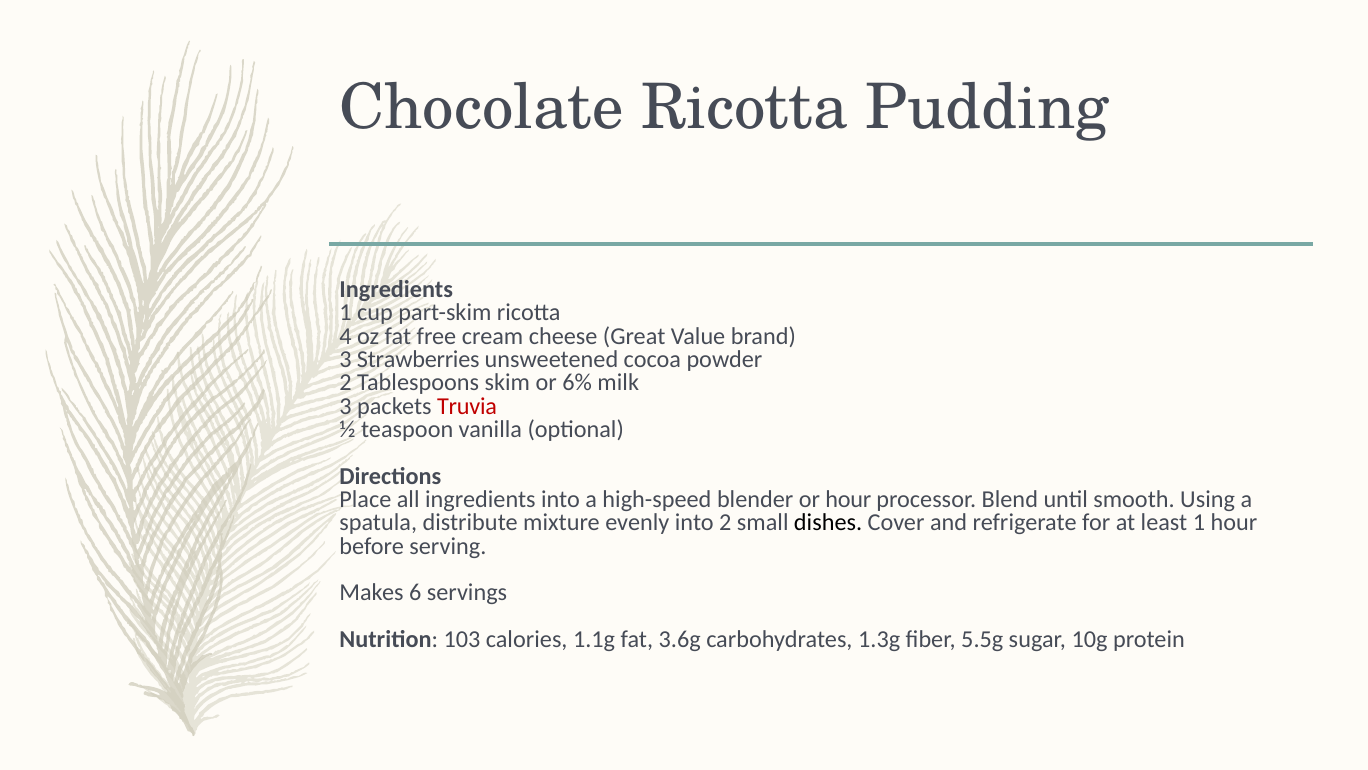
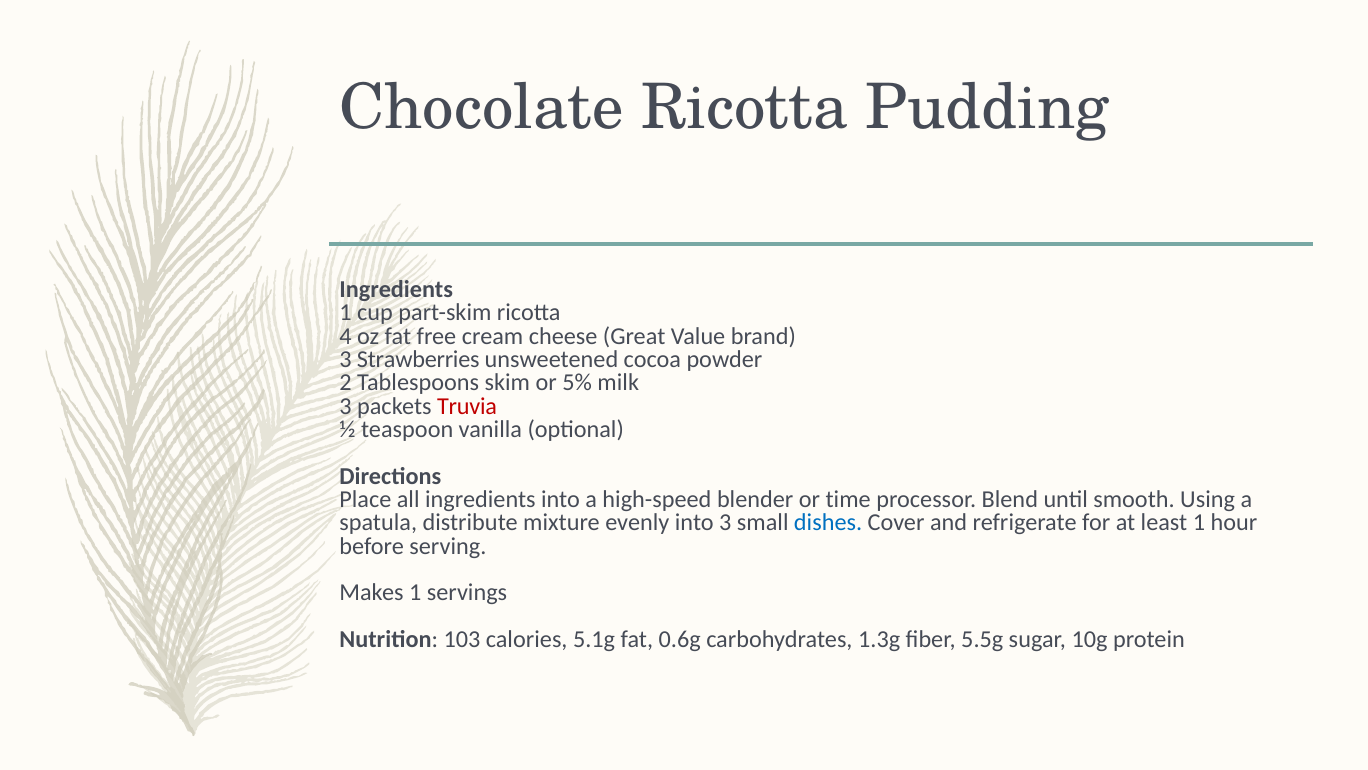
6%: 6% -> 5%
or hour: hour -> time
into 2: 2 -> 3
dishes colour: black -> blue
Makes 6: 6 -> 1
1.1g: 1.1g -> 5.1g
3.6g: 3.6g -> 0.6g
